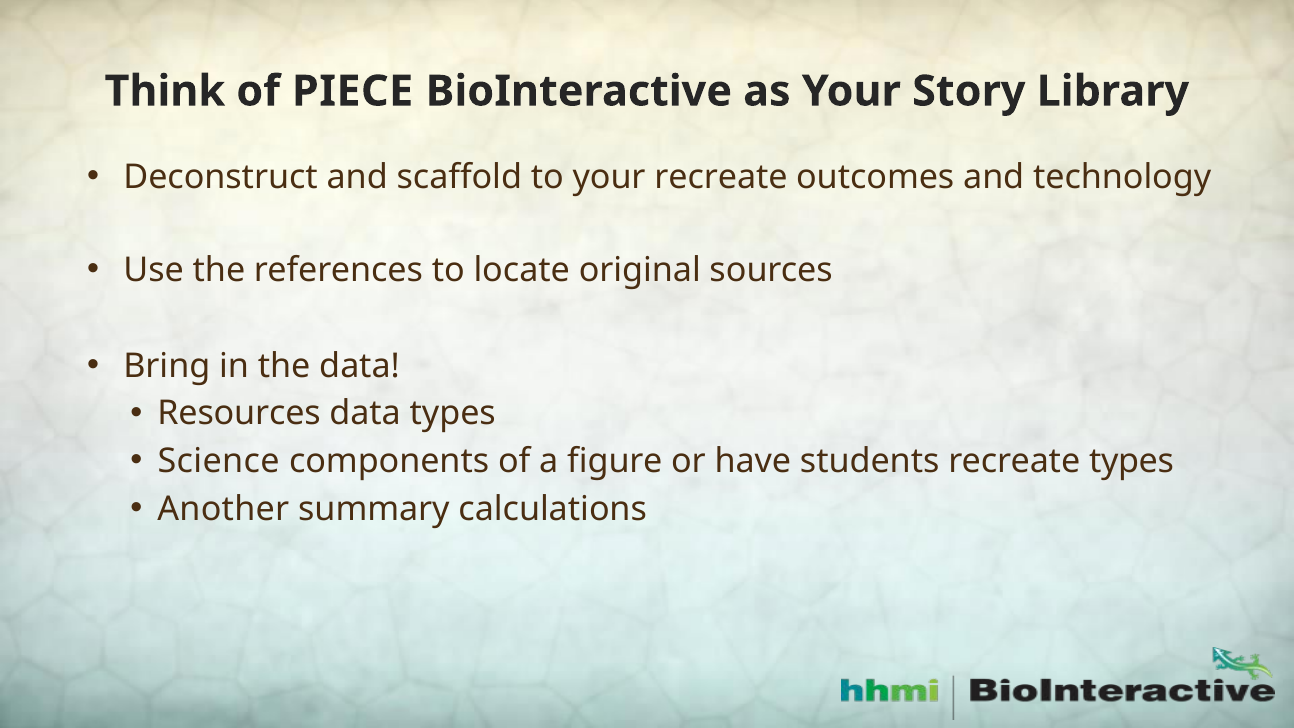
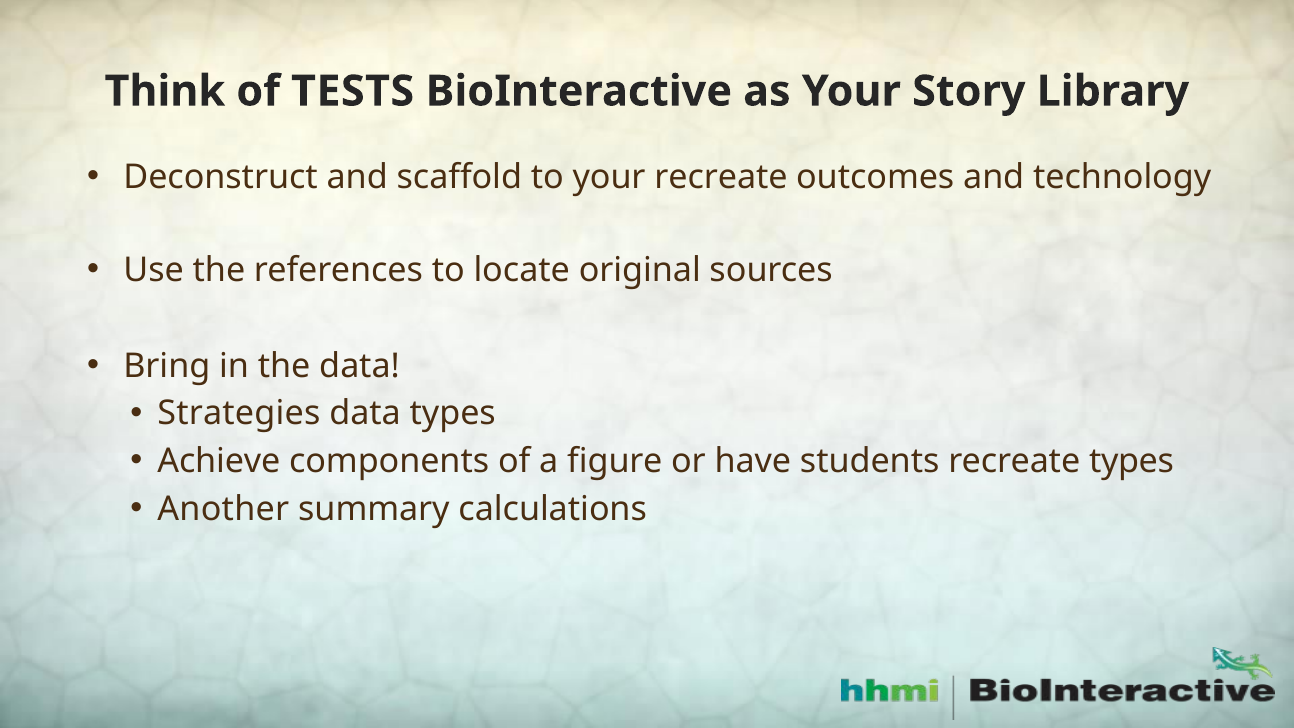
PIECE: PIECE -> TESTS
Resources: Resources -> Strategies
Science: Science -> Achieve
